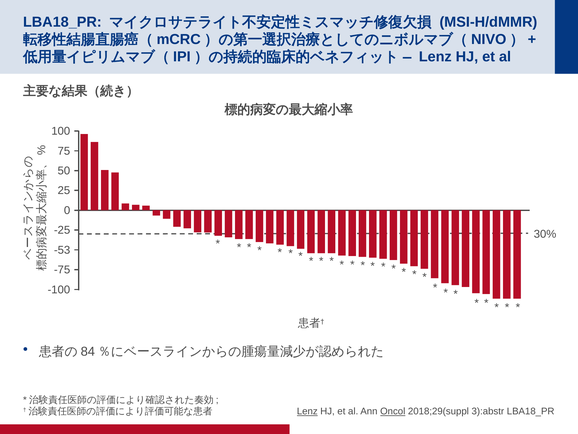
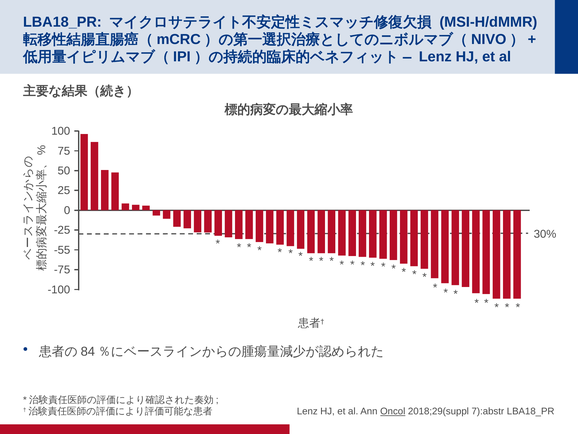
-53: -53 -> -55
Lenz at (307, 411) underline: present -> none
3):abstr: 3):abstr -> 7):abstr
